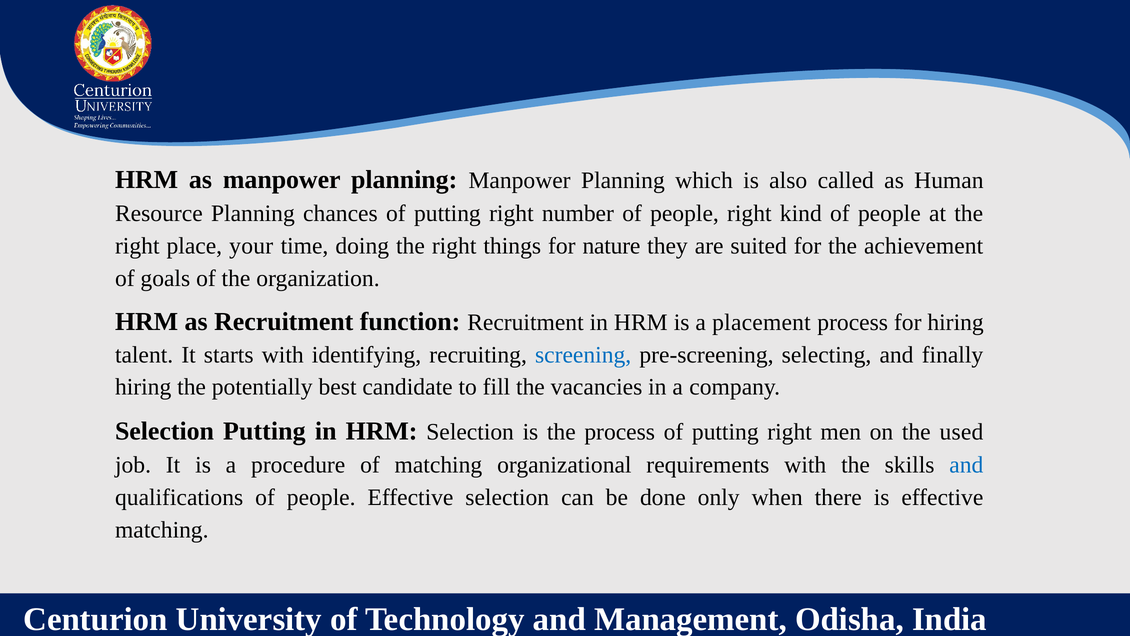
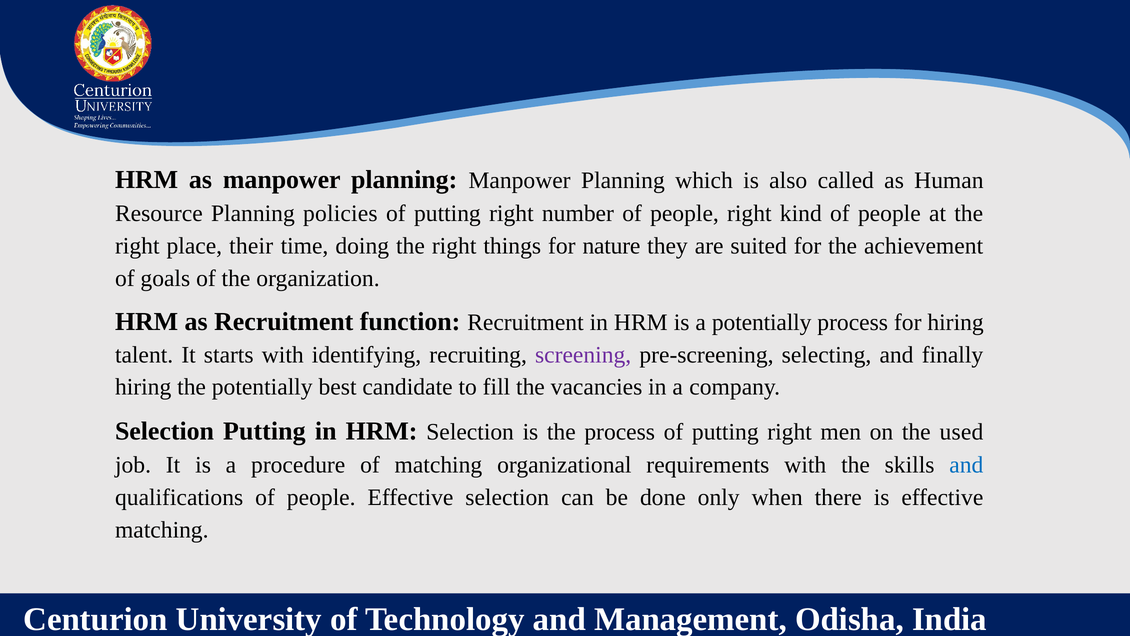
chances: chances -> policies
your: your -> their
a placement: placement -> potentially
screening colour: blue -> purple
